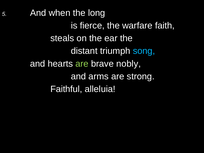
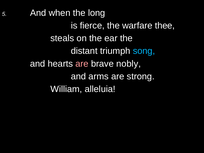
faith: faith -> thee
are at (82, 64) colour: light green -> pink
Faithful: Faithful -> William
